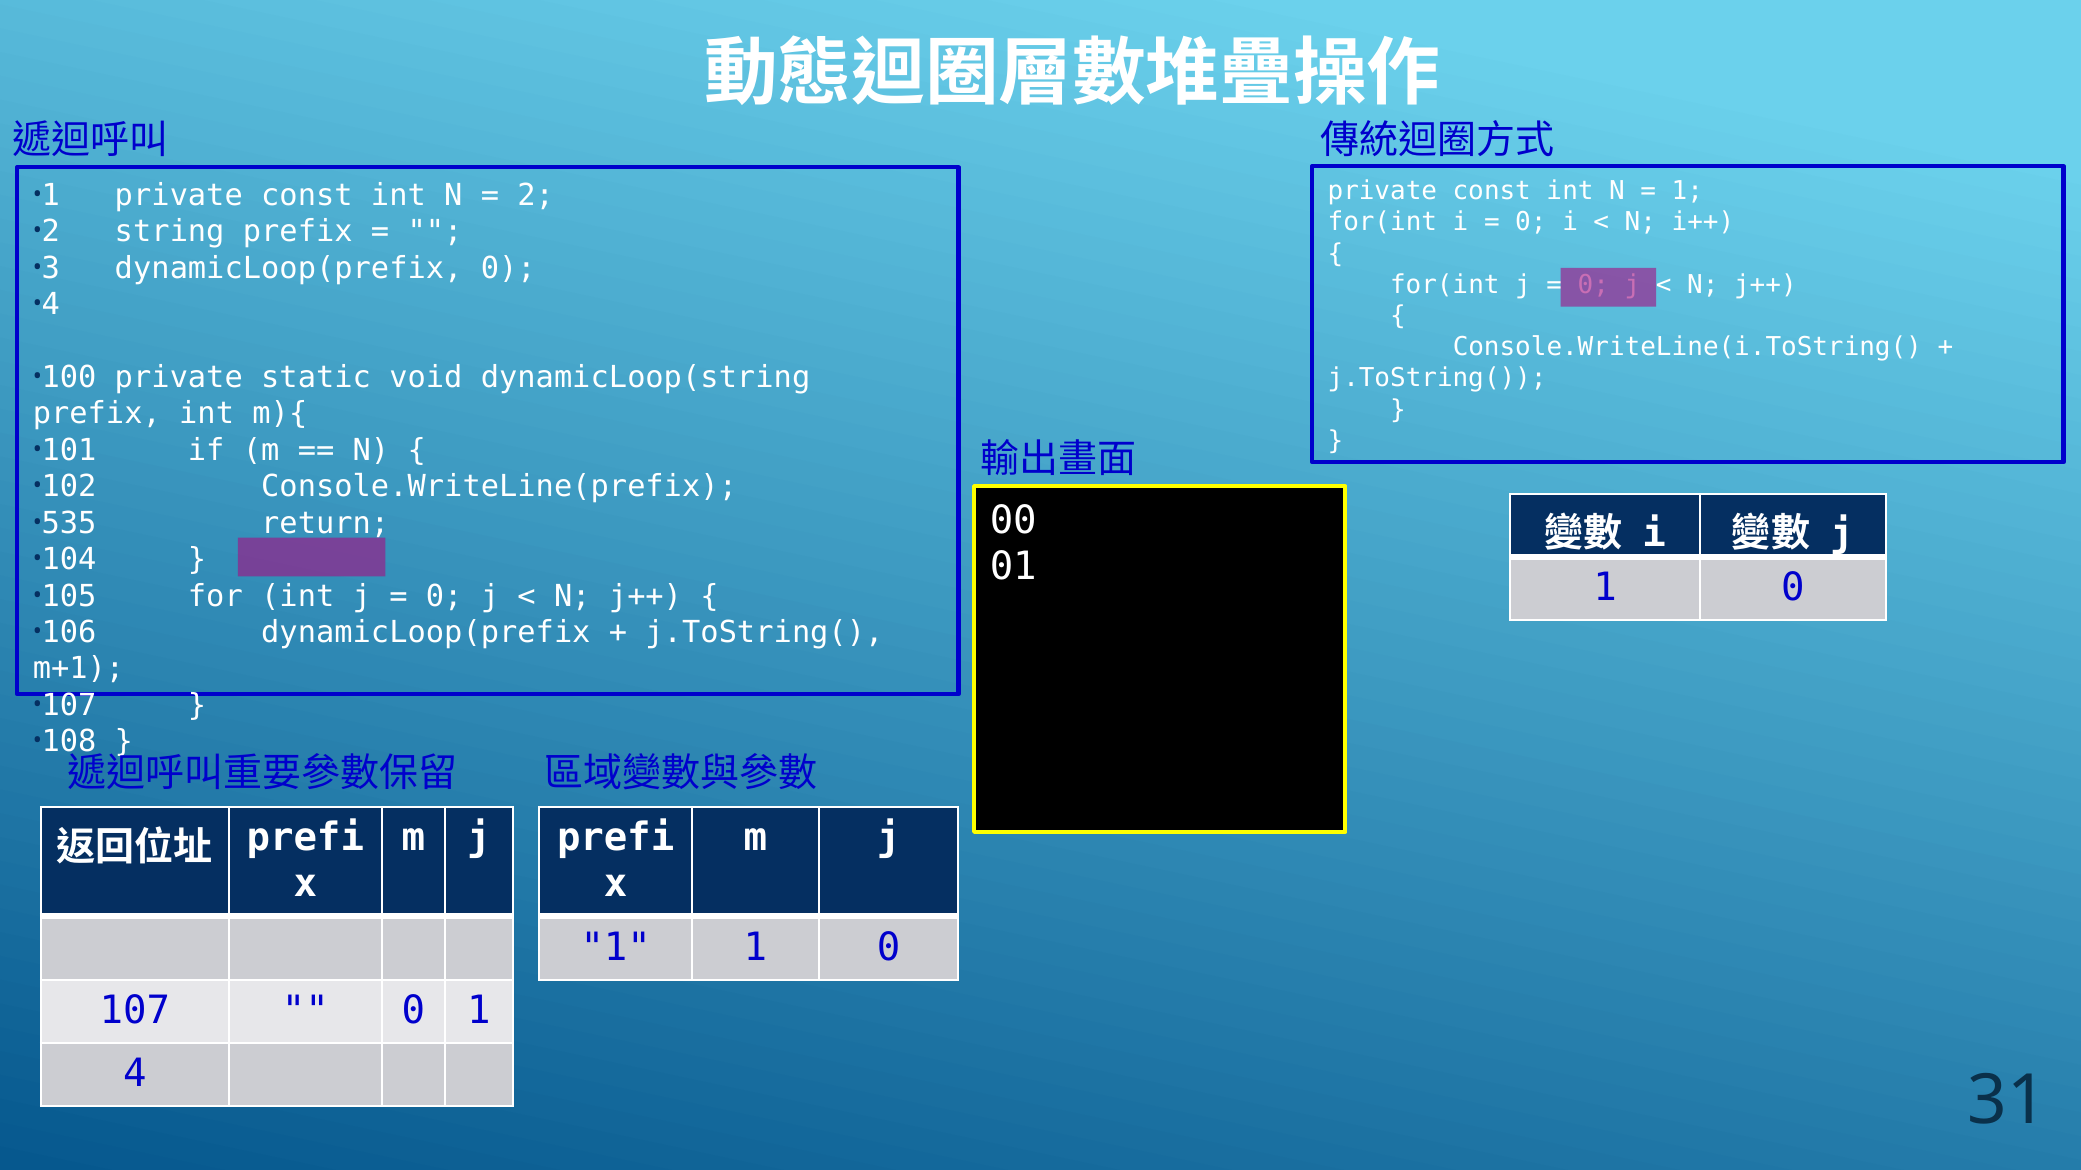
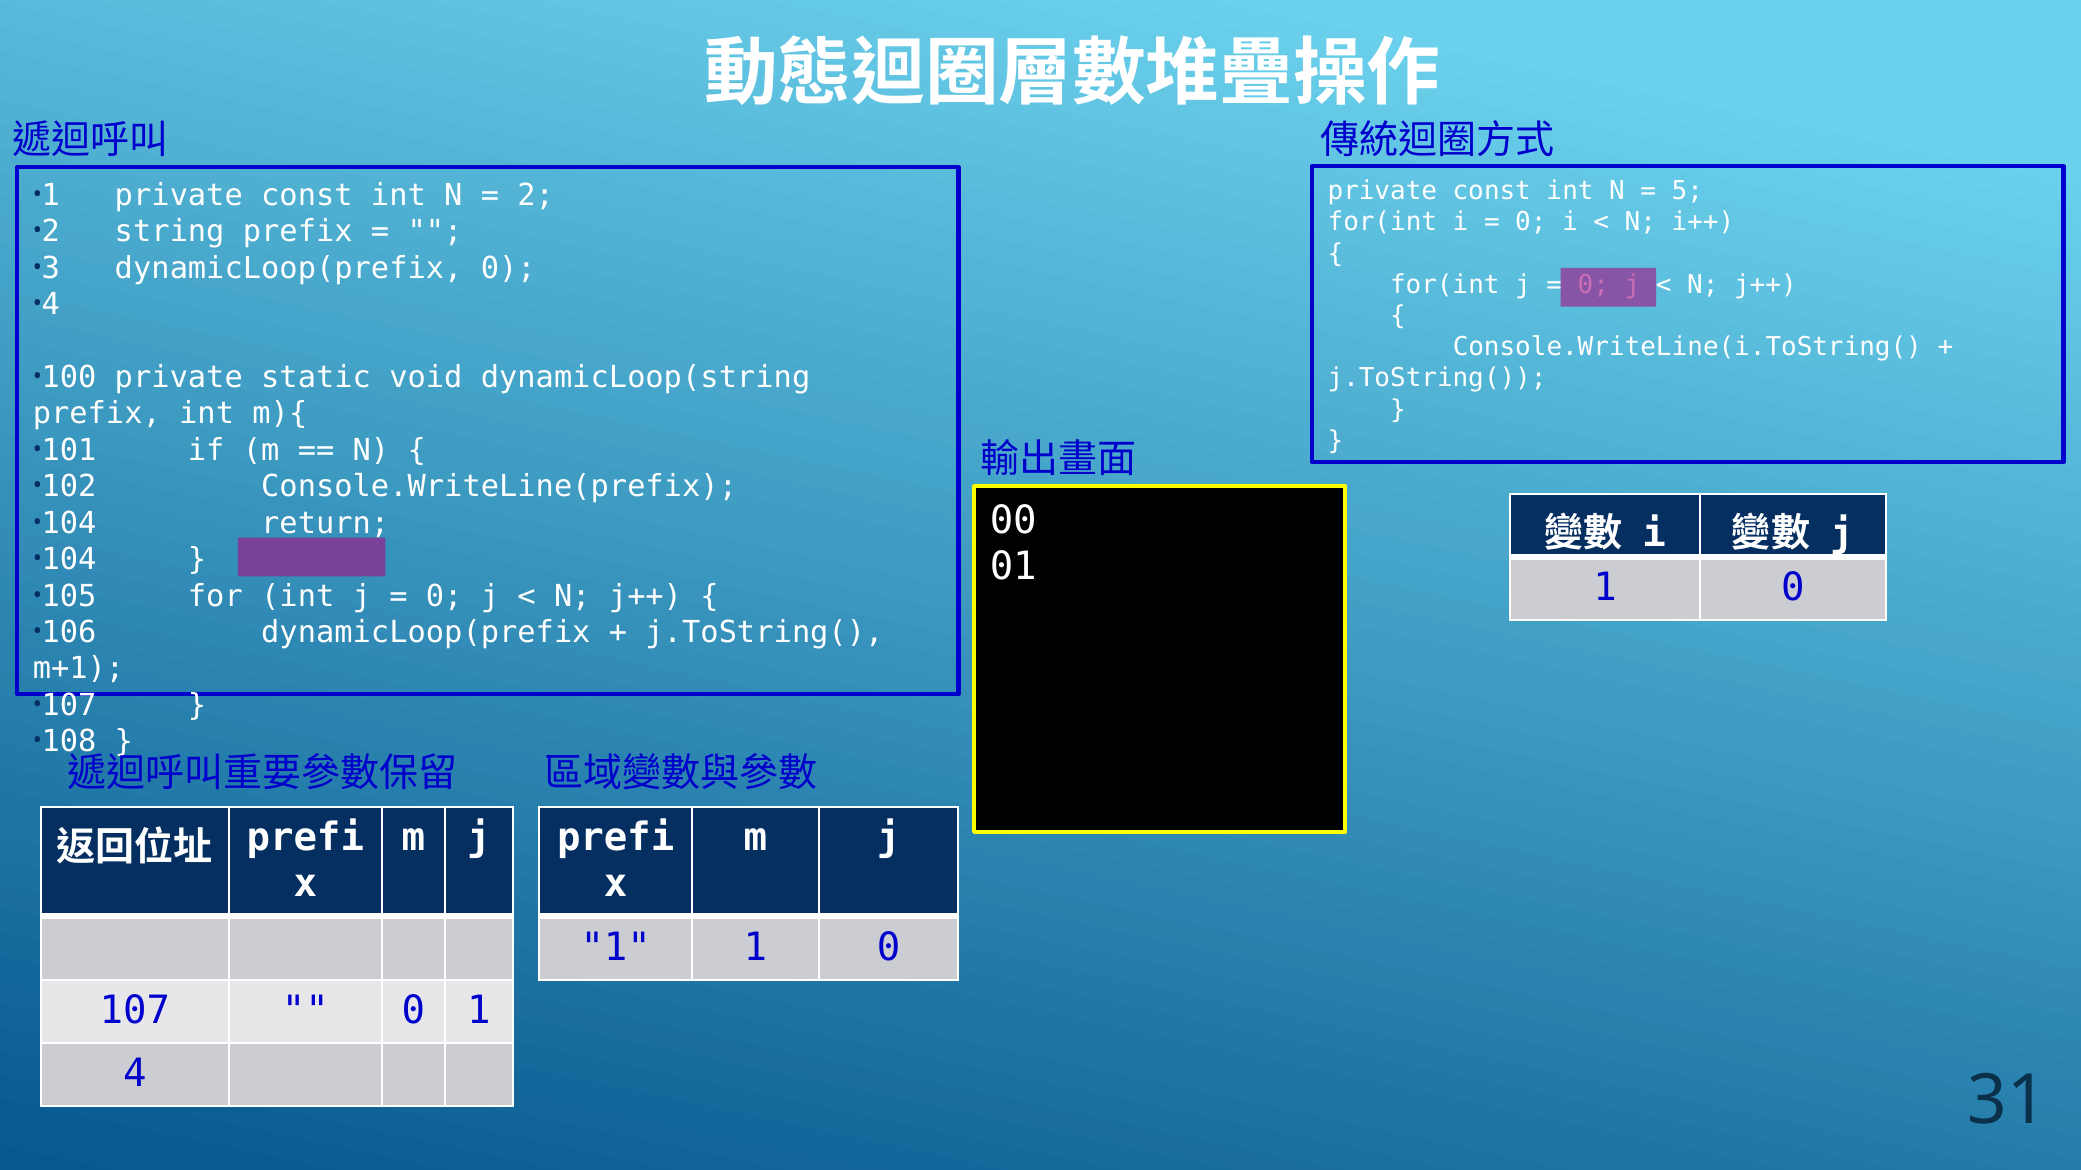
1 at (1687, 191): 1 -> 5
535 at (69, 523): 535 -> 104
